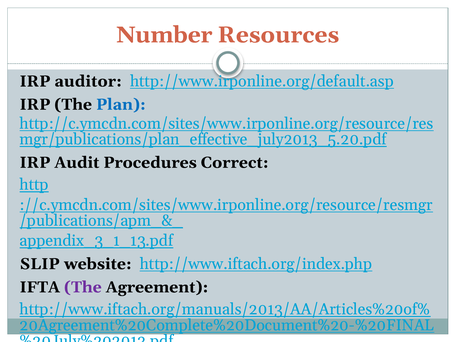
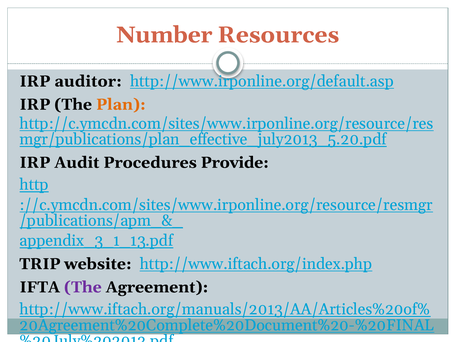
Plan colour: blue -> orange
Correct: Correct -> Provide
SLIP: SLIP -> TRIP
